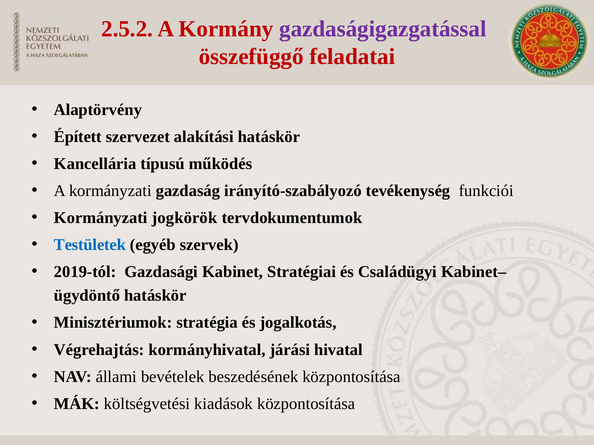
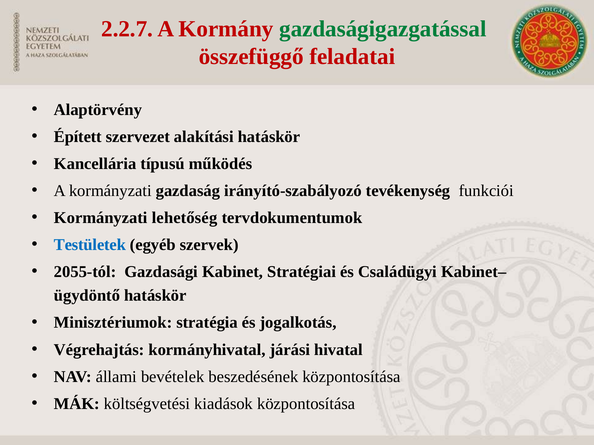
2.5.2: 2.5.2 -> 2.2.7
gazdaságigazgatással colour: purple -> green
jogkörök: jogkörök -> lehetőség
2019-tól: 2019-tól -> 2055-tól
